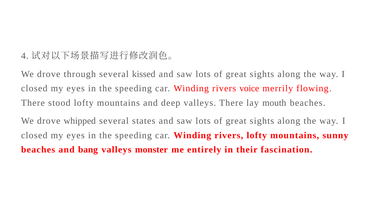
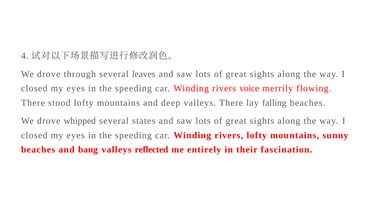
kissed: kissed -> leaves
mouth: mouth -> falling
monster: monster -> reflected
